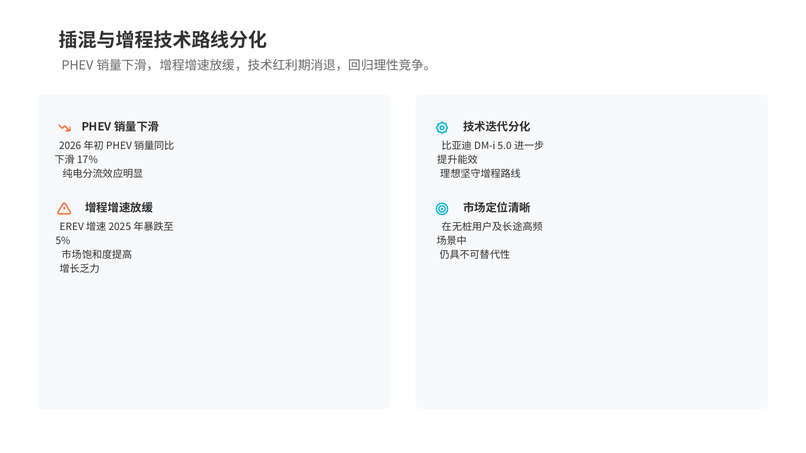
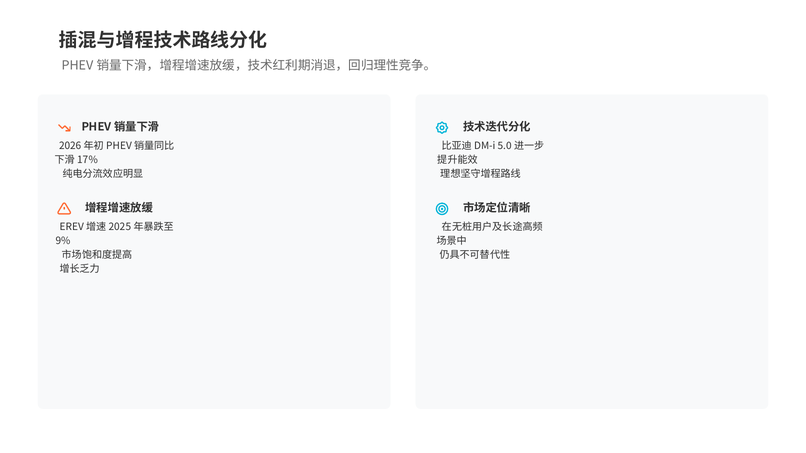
5%: 5% -> 9%
